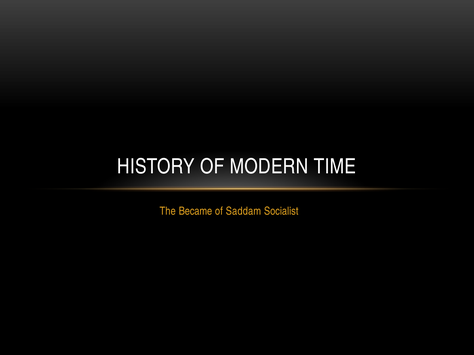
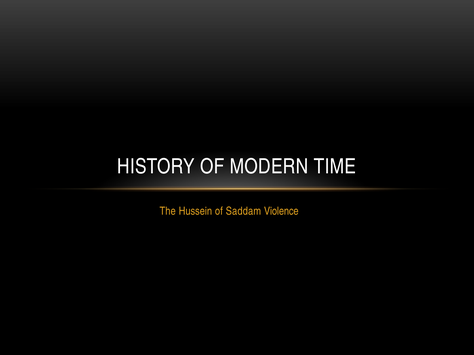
Became: Became -> Hussein
Socialist: Socialist -> Violence
